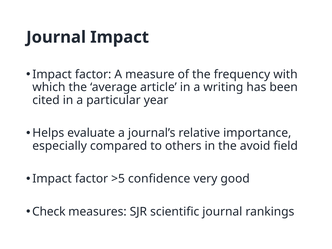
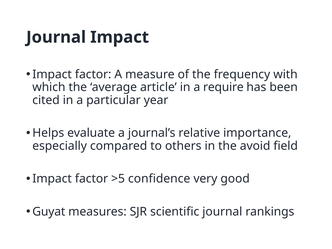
writing: writing -> require
Check: Check -> Guyat
